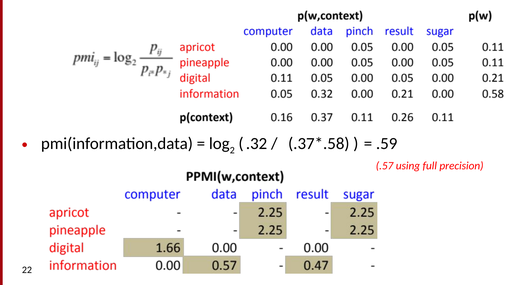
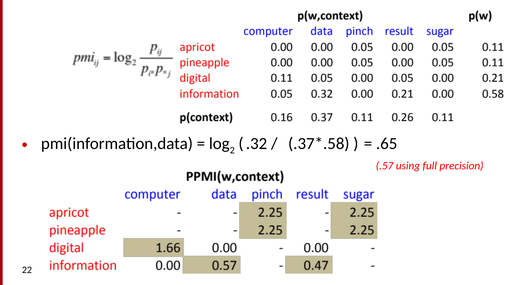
.59: .59 -> .65
